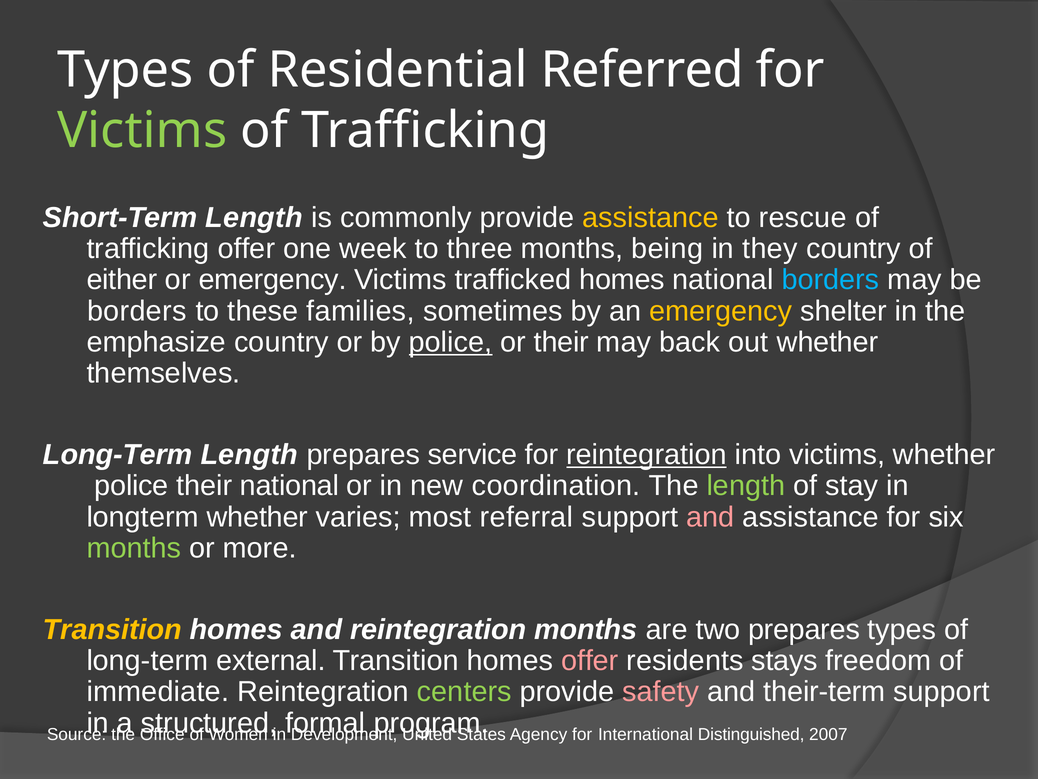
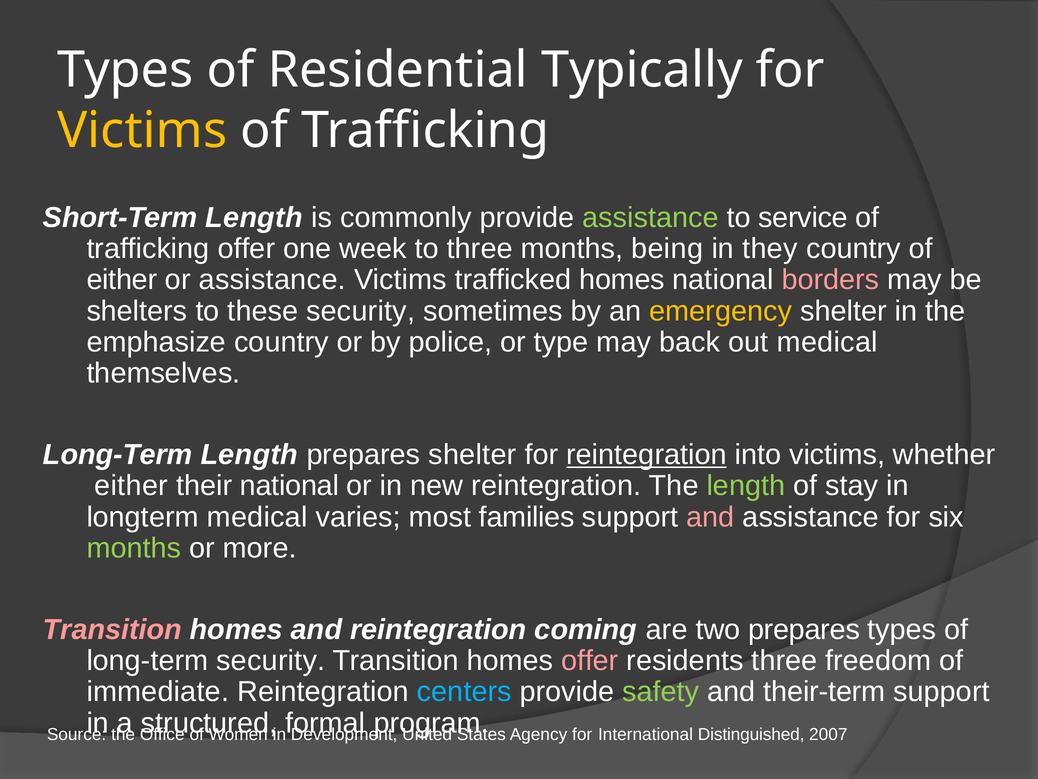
Referred: Referred -> Typically
Victims at (142, 131) colour: light green -> yellow
assistance at (651, 217) colour: yellow -> light green
rescue: rescue -> service
or emergency: emergency -> assistance
borders at (830, 280) colour: light blue -> pink
borders at (137, 311): borders -> shelters
these families: families -> security
police at (451, 342) underline: present -> none
or their: their -> type
out whether: whether -> medical
prepares service: service -> shelter
police at (131, 486): police -> either
new coordination: coordination -> reintegration
longterm whether: whether -> medical
referral: referral -> families
Transition at (112, 629) colour: yellow -> pink
reintegration months: months -> coming
long-term external: external -> security
residents stays: stays -> three
centers colour: light green -> light blue
safety colour: pink -> light green
